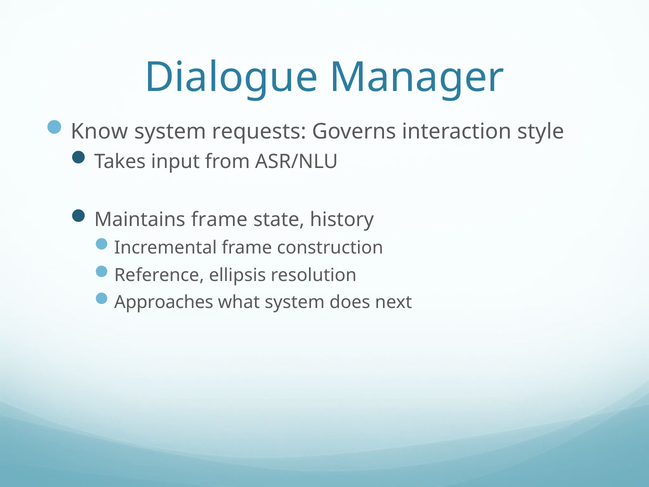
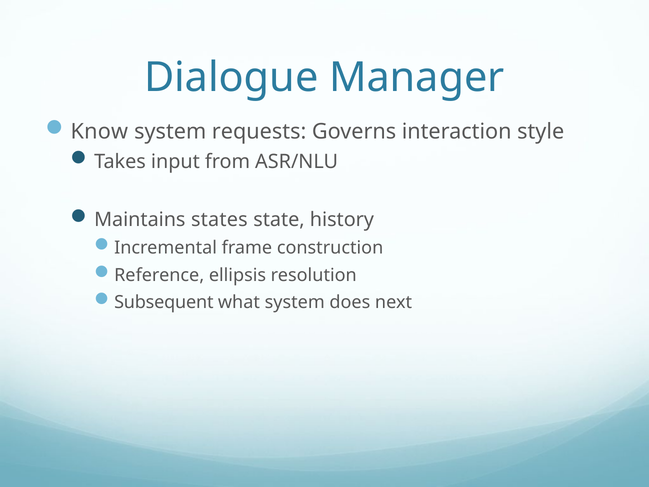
Maintains frame: frame -> states
Approaches: Approaches -> Subsequent
